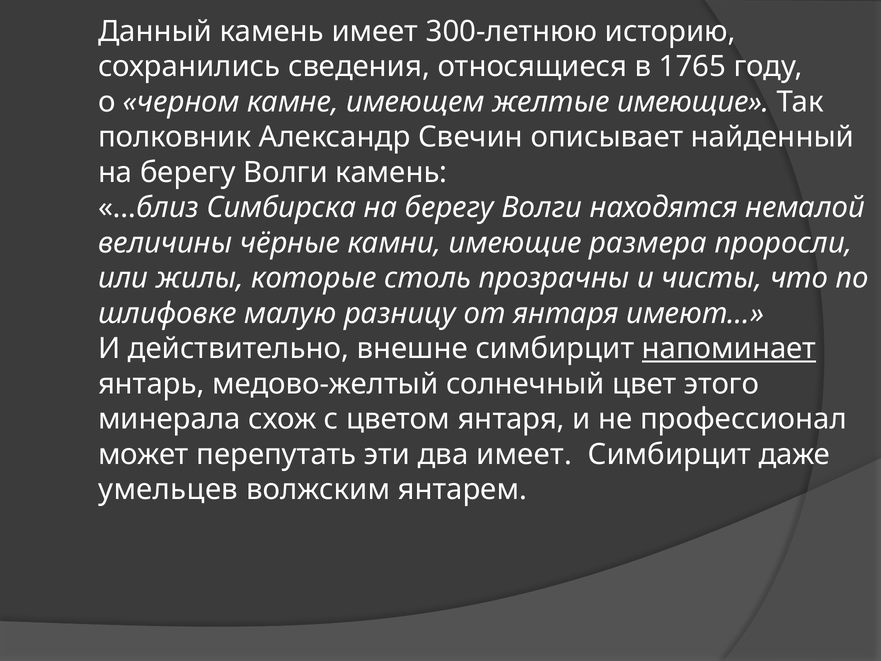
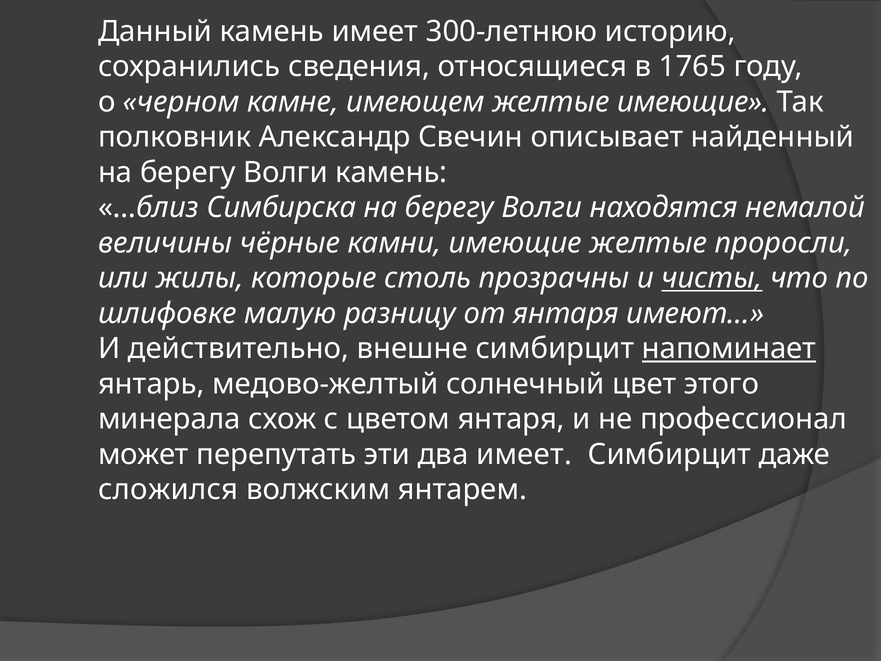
имеющие размера: размера -> желтые
чисты underline: none -> present
умельцев: умельцев -> сложился
